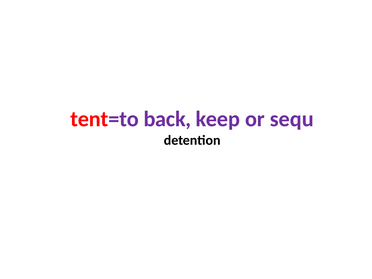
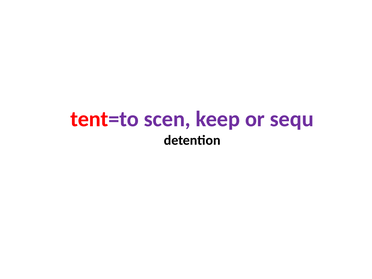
back: back -> scen
